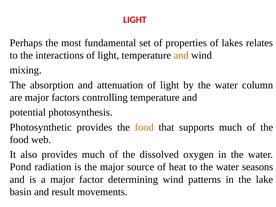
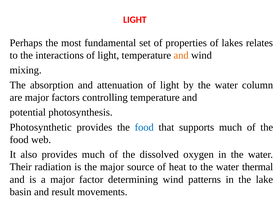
food at (144, 127) colour: orange -> blue
Pond: Pond -> Their
seasons: seasons -> thermal
